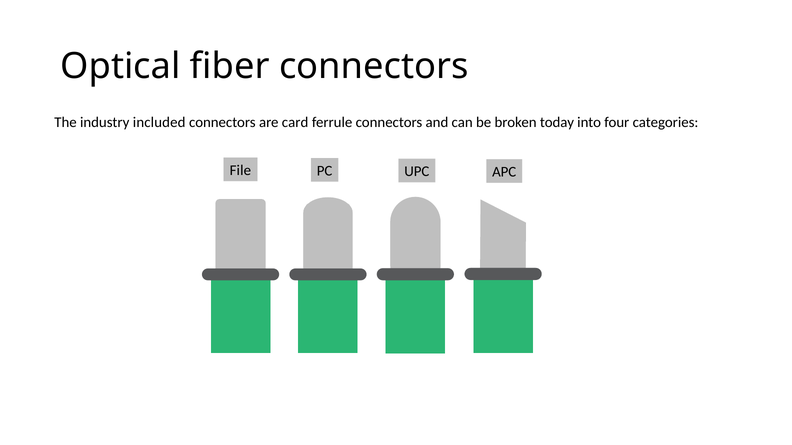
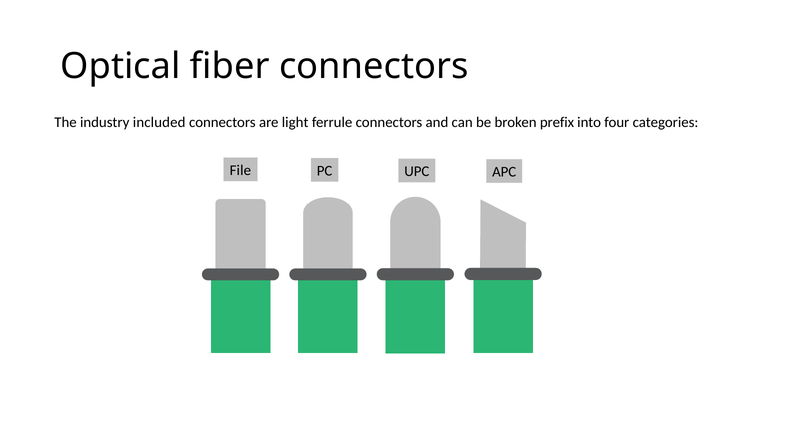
card: card -> light
today: today -> prefix
